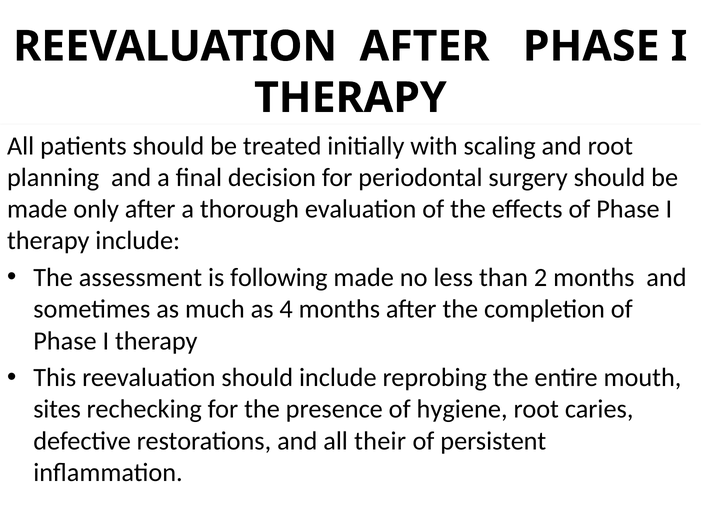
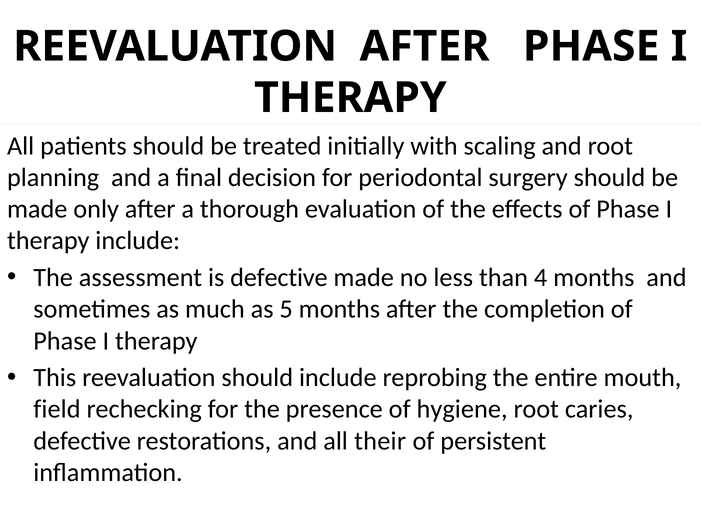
is following: following -> defective
2: 2 -> 4
4: 4 -> 5
sites: sites -> field
